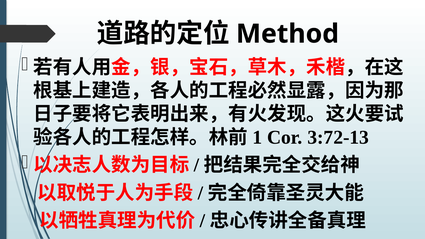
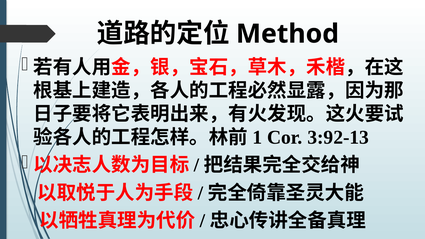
3:72-13: 3:72-13 -> 3:92-13
